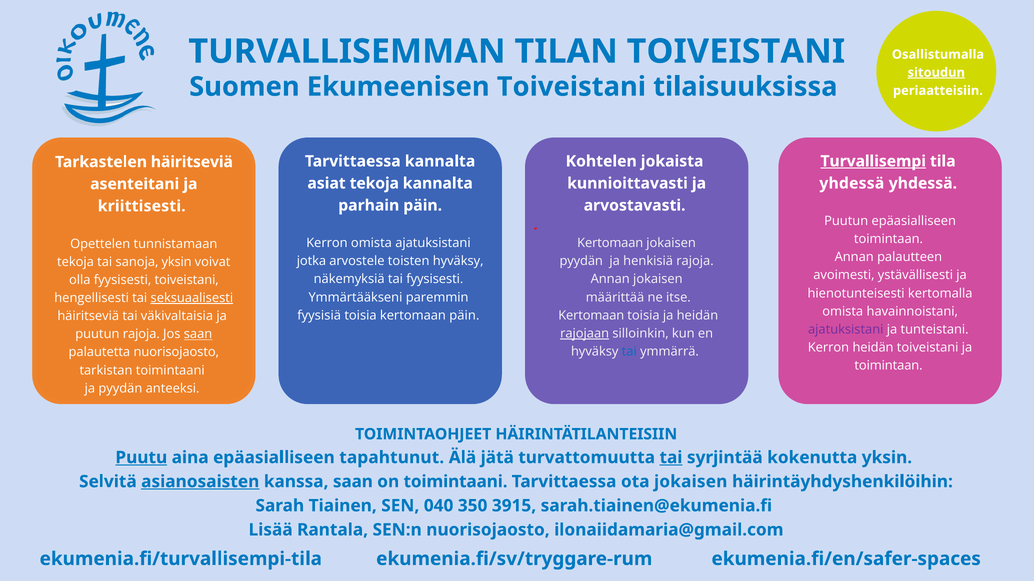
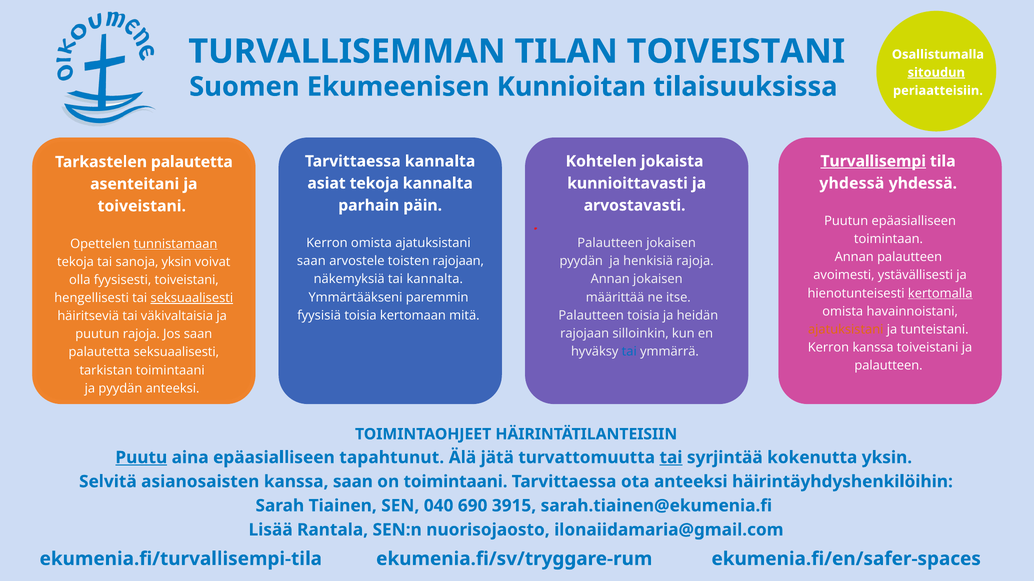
Ekumeenisen Toiveistani: Toiveistani -> Kunnioitan
Tarkastelen häiritseviä: häiritseviä -> palautetta
kriittisesti at (142, 206): kriittisesti -> toiveistani
Kertomaan at (610, 243): Kertomaan -> Palautteen
tunnistamaan underline: none -> present
jotka at (311, 261): jotka -> saan
toisten hyväksy: hyväksy -> rajojaan
tai fyysisesti: fyysisesti -> kannalta
kertomalla underline: none -> present
kertomaan päin: päin -> mitä
Kertomaan at (591, 316): Kertomaan -> Palautteen
ajatuksistani at (846, 330) colour: purple -> orange
rajojaan at (585, 334) underline: present -> none
saan at (198, 335) underline: present -> none
Kerron heidän: heidän -> kanssa
palautetta nuorisojaosto: nuorisojaosto -> seksuaalisesti
toimintaan at (889, 366): toimintaan -> palautteen
asianosaisten underline: present -> none
ota jokaisen: jokaisen -> anteeksi
350: 350 -> 690
